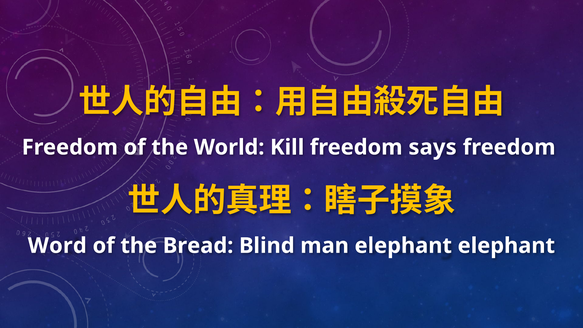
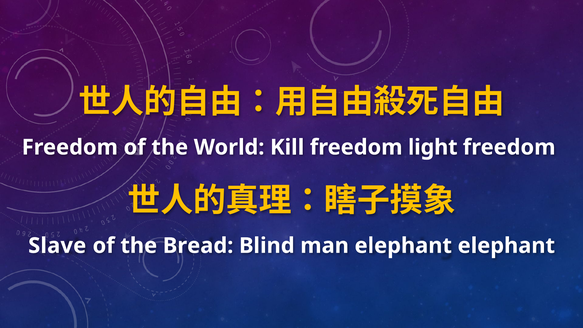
says: says -> light
Word: Word -> Slave
